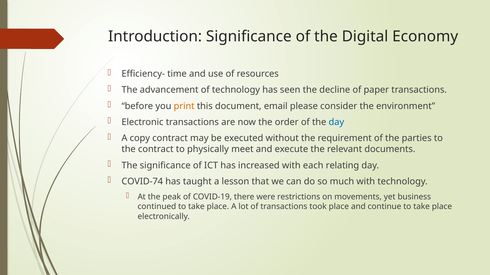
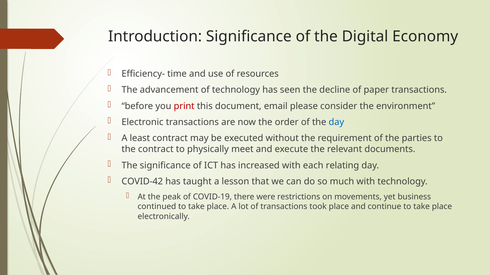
print colour: orange -> red
copy: copy -> least
COVID-74: COVID-74 -> COVID-42
